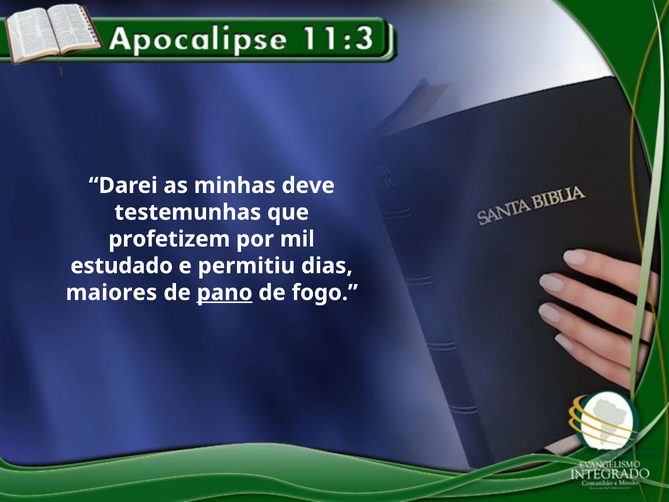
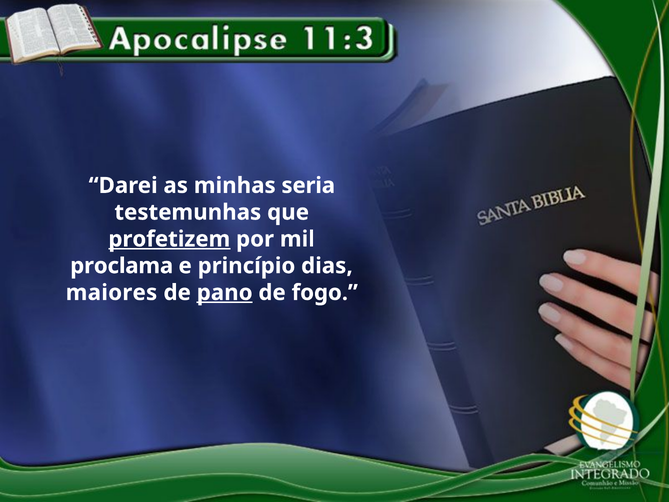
deve: deve -> seria
profetizem underline: none -> present
estudado: estudado -> proclama
permitiu: permitiu -> princípio
